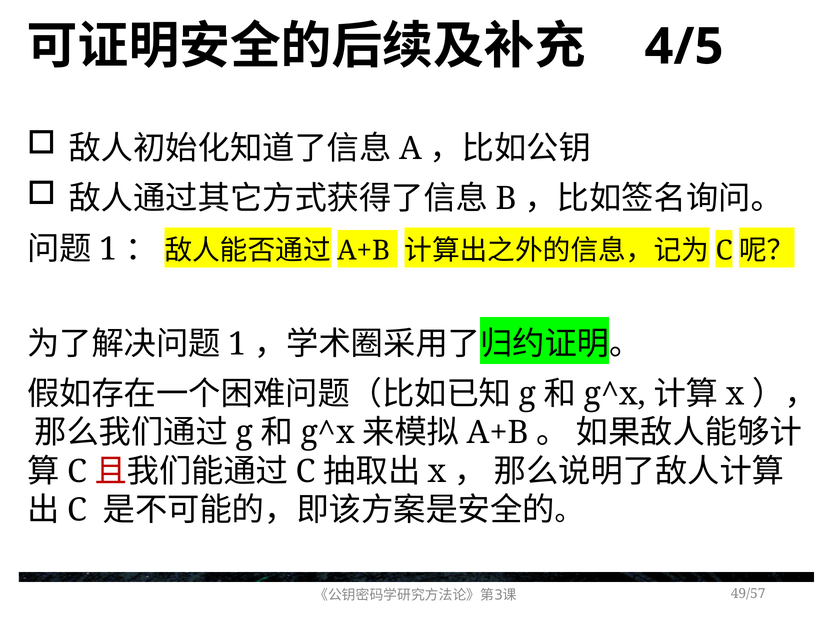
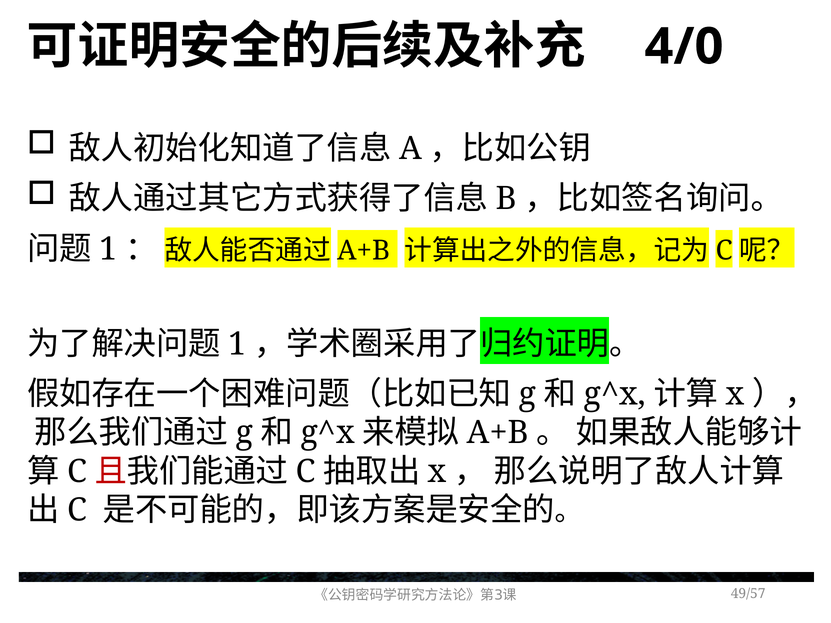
4/5: 4/5 -> 4/0
